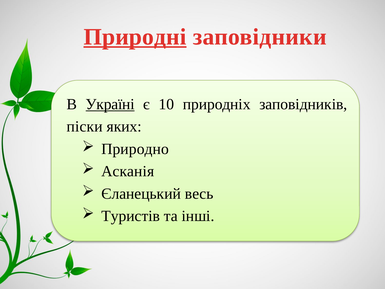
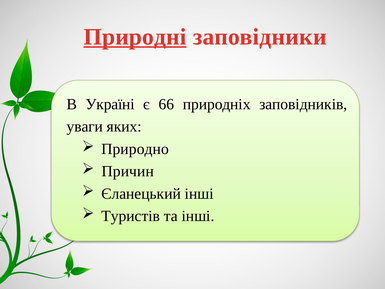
Україні underline: present -> none
10: 10 -> 66
піски: піски -> уваги
Асканія: Асканія -> Причин
Єланецький весь: весь -> інші
